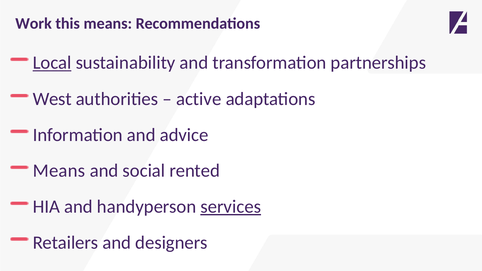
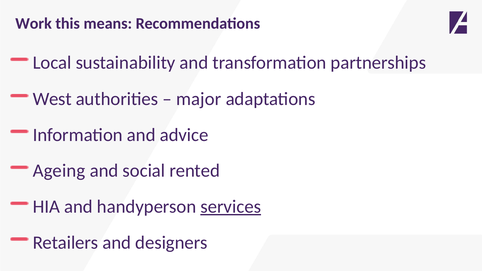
Local underline: present -> none
active: active -> major
Means at (59, 171): Means -> Ageing
